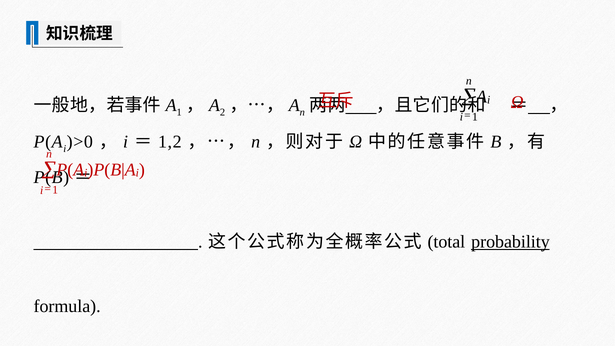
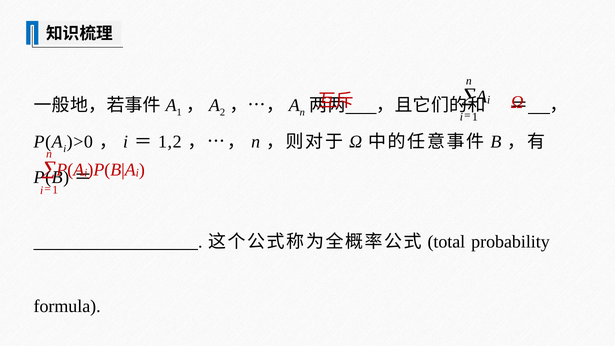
probability underline: present -> none
